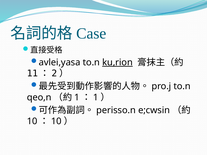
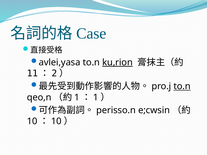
to.n at (182, 86) underline: none -> present
